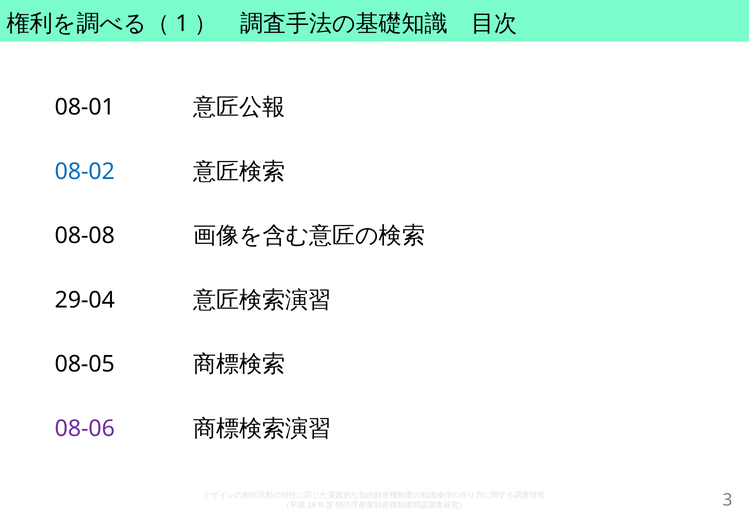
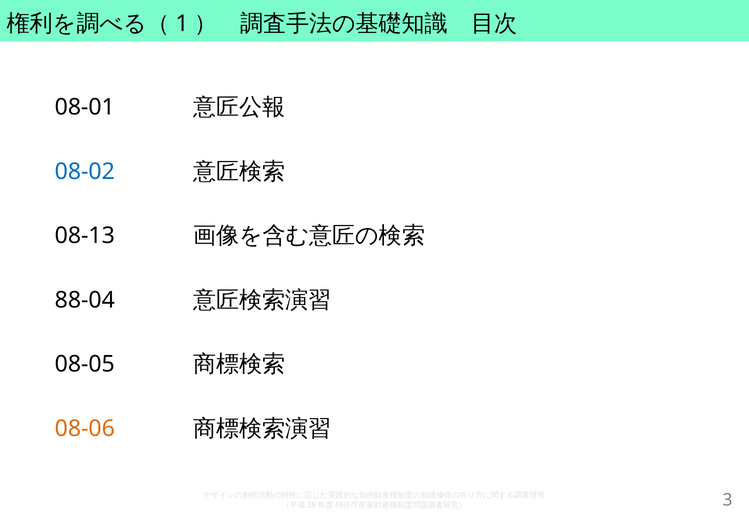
08-08: 08-08 -> 08-13
29-04: 29-04 -> 88-04
08-06 colour: purple -> orange
